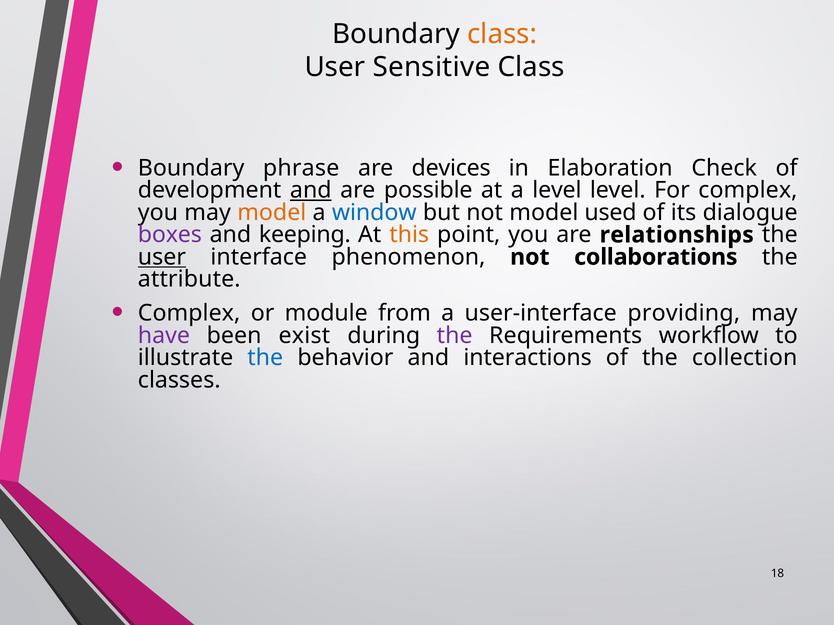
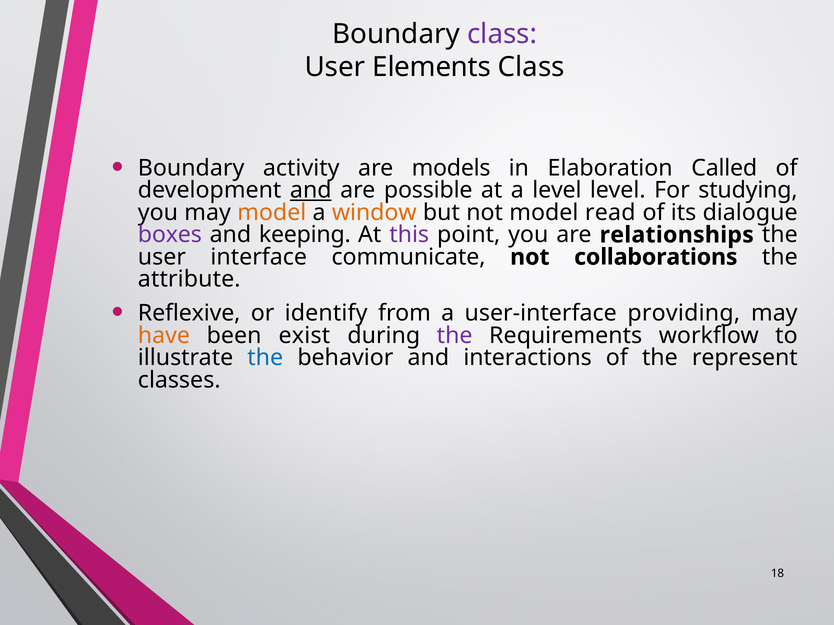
class at (502, 34) colour: orange -> purple
Sensitive: Sensitive -> Elements
phrase: phrase -> activity
devices: devices -> models
Check: Check -> Called
For complex: complex -> studying
window colour: blue -> orange
used: used -> read
this colour: orange -> purple
user at (162, 257) underline: present -> none
phenomenon: phenomenon -> communicate
Complex at (189, 313): Complex -> Reflexive
module: module -> identify
have colour: purple -> orange
collection: collection -> represent
